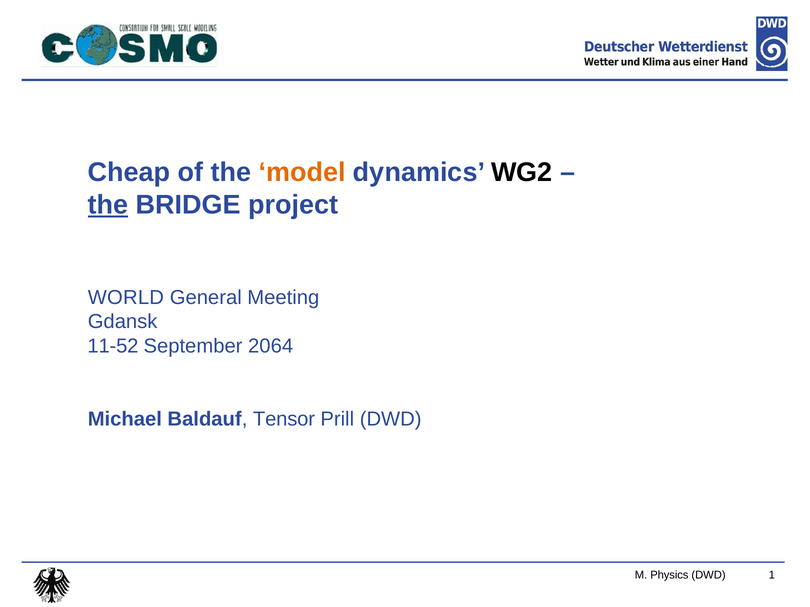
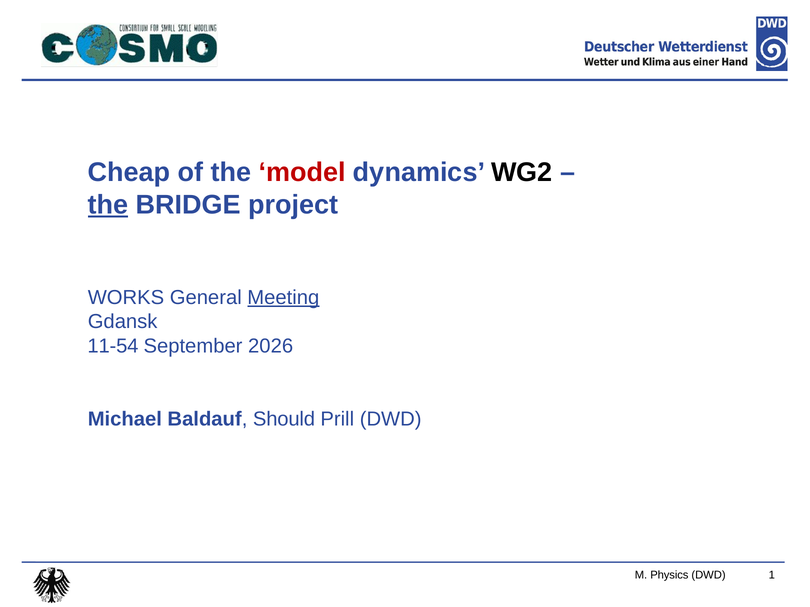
model colour: orange -> red
WORLD: WORLD -> WORKS
Meeting underline: none -> present
11-52: 11-52 -> 11-54
2064: 2064 -> 2026
Tensor: Tensor -> Should
